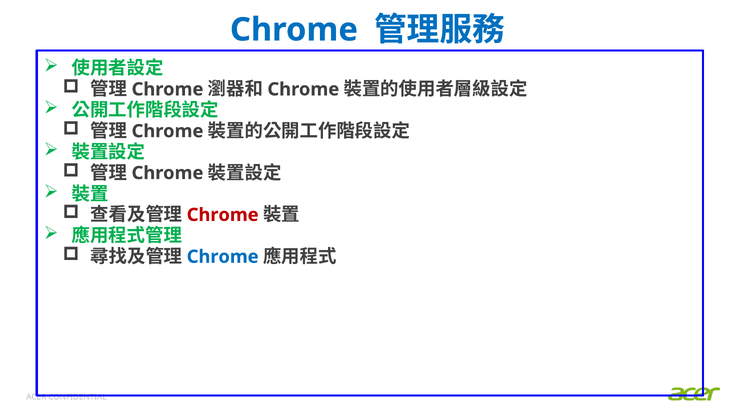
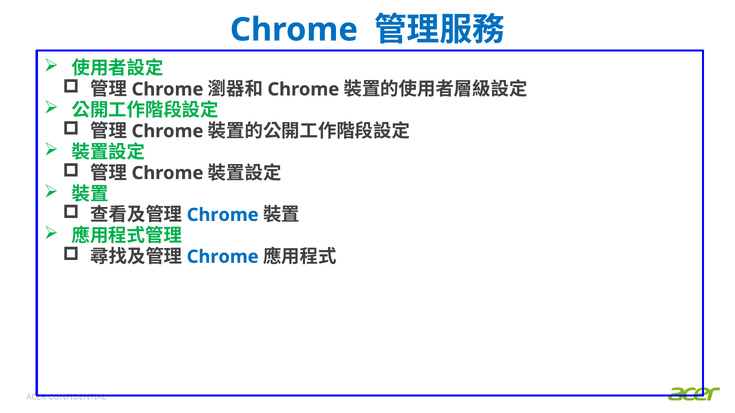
Chrome at (223, 215) colour: red -> blue
